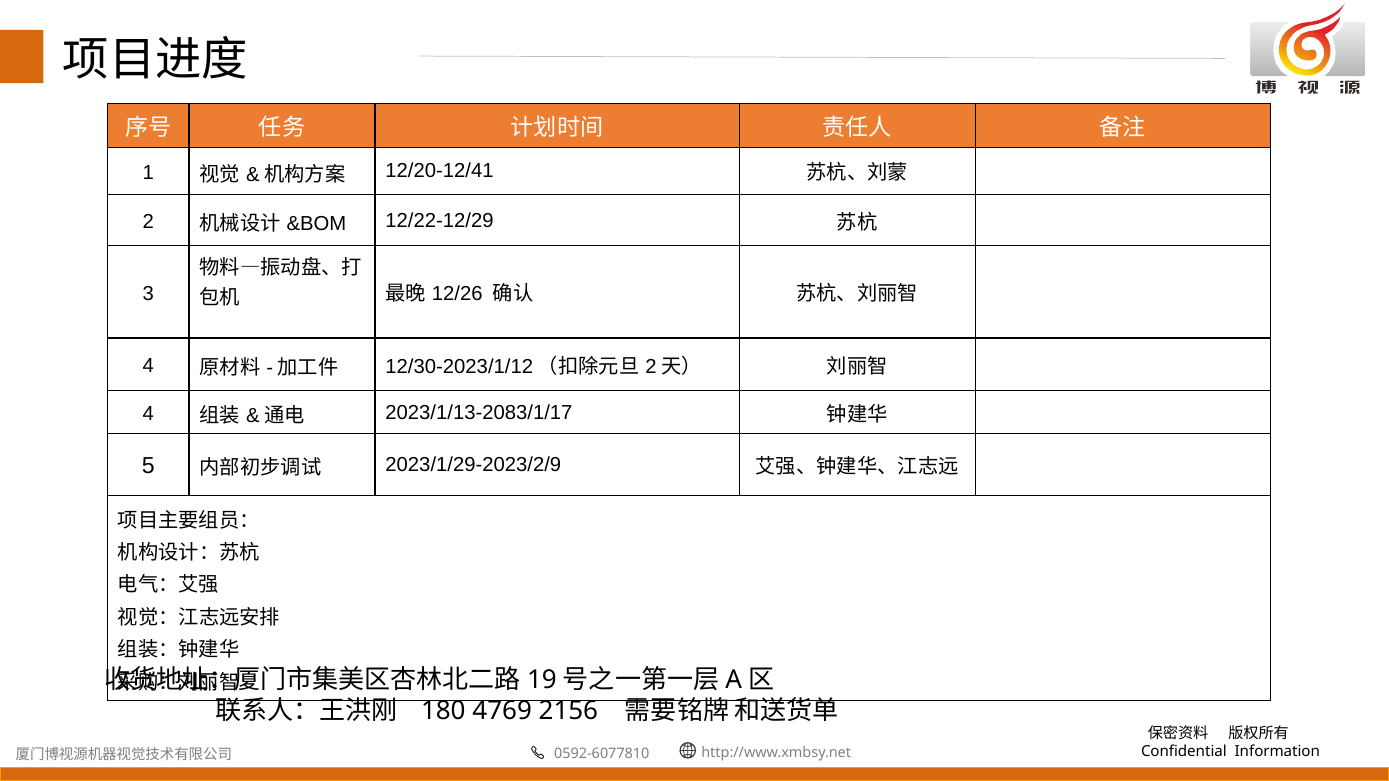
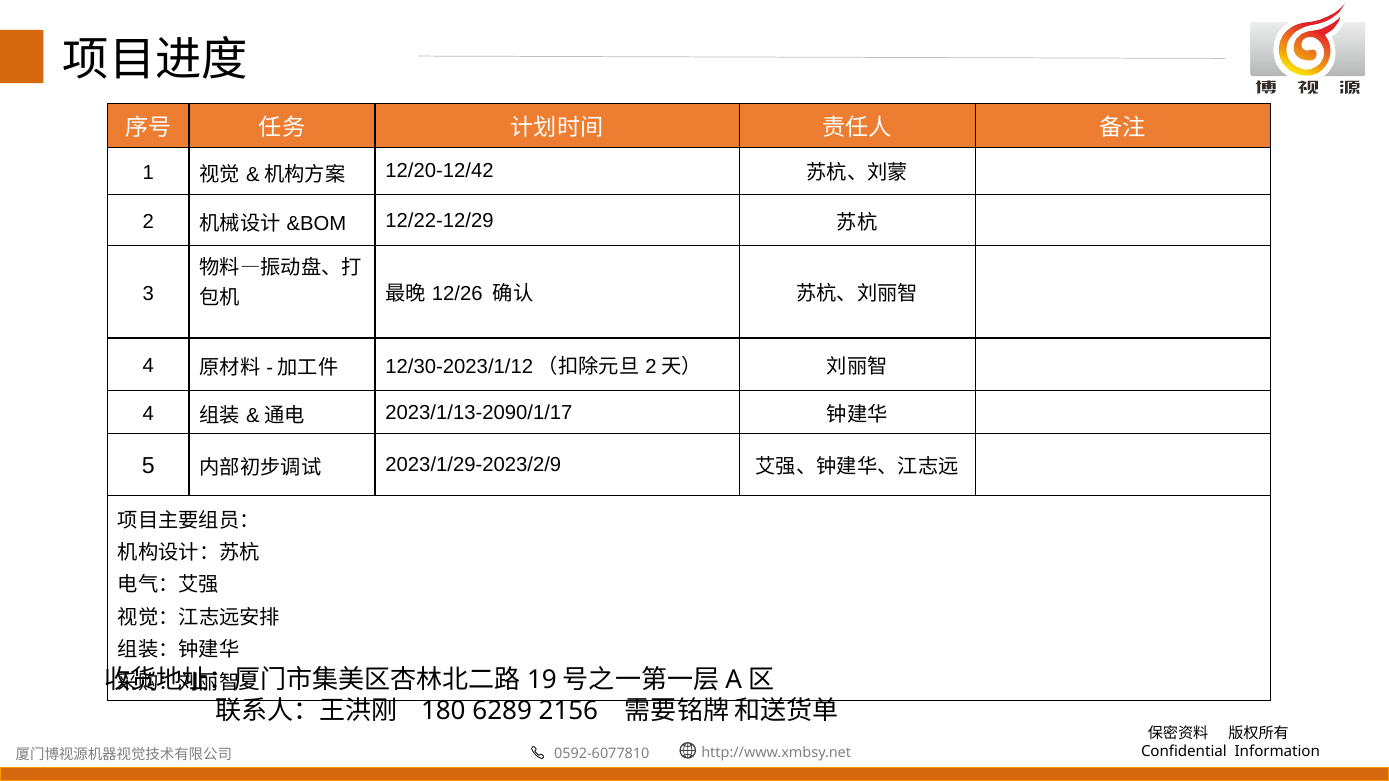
12/20-12/41: 12/20-12/41 -> 12/20-12/42
2023/1/13-2083/1/17: 2023/1/13-2083/1/17 -> 2023/1/13-2090/1/17
4769: 4769 -> 6289
